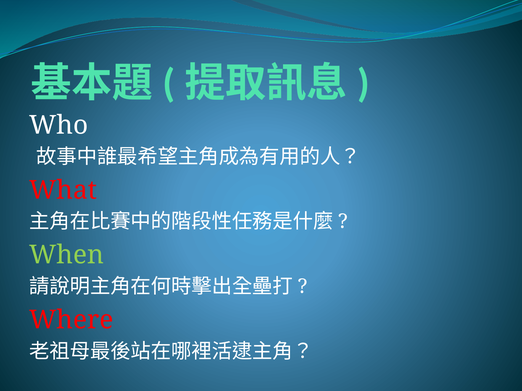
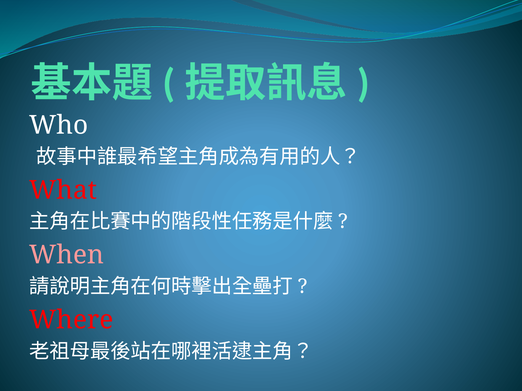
When colour: light green -> pink
